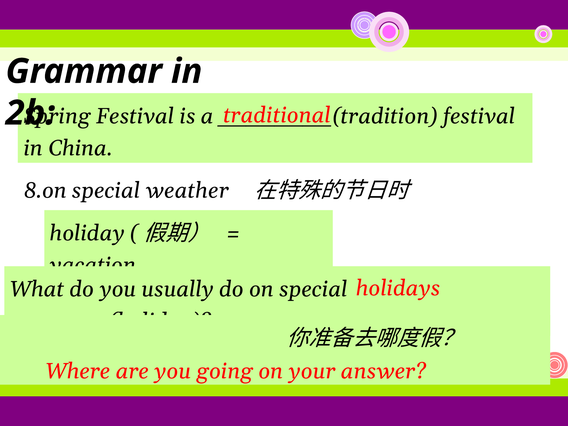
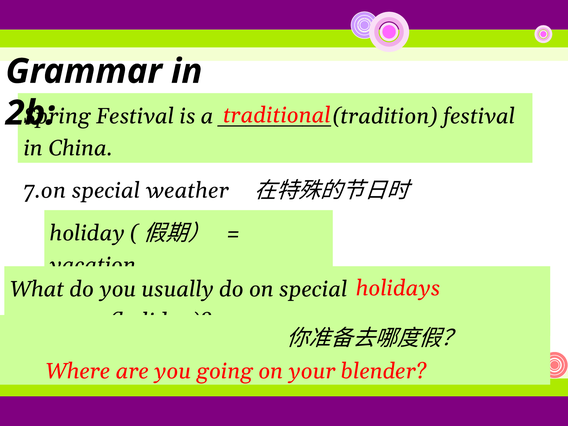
8.on: 8.on -> 7.on
answer: answer -> blender
